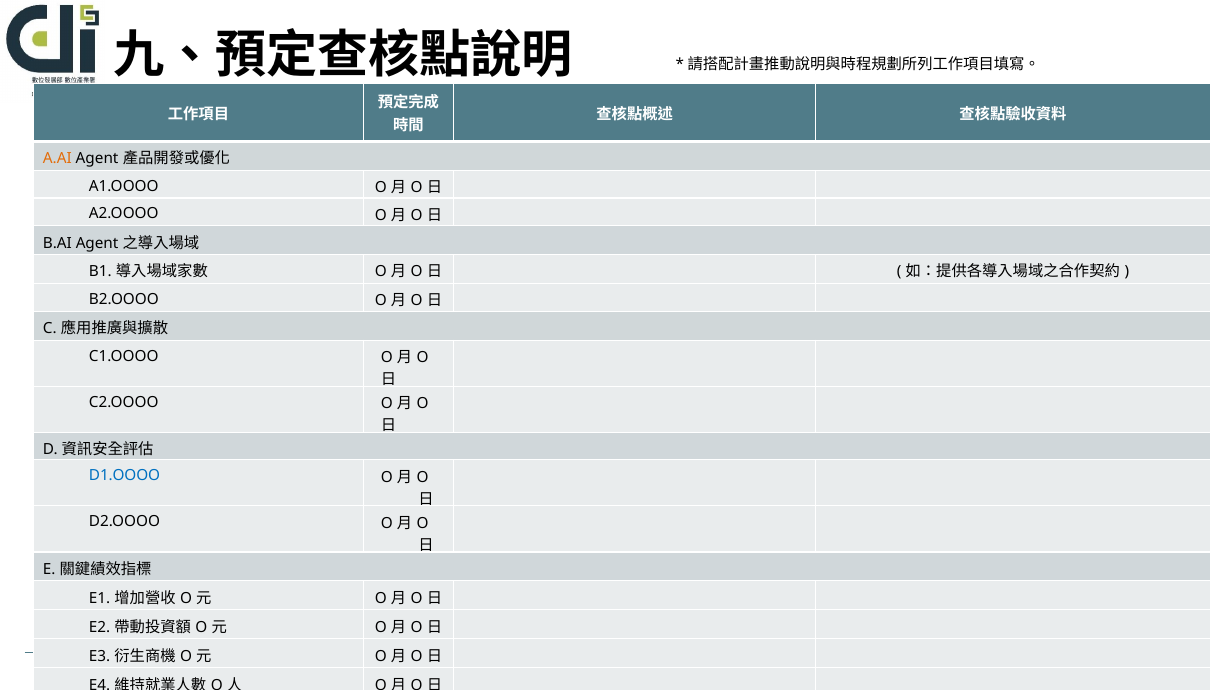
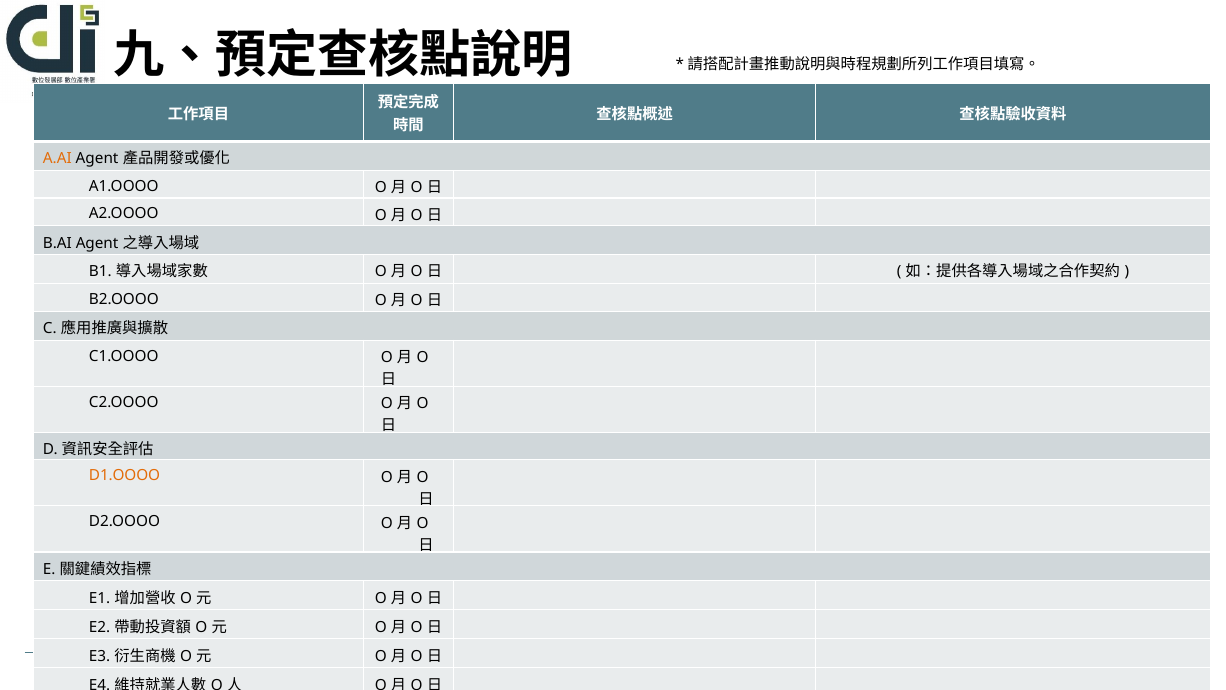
D1.OOOO colour: blue -> orange
